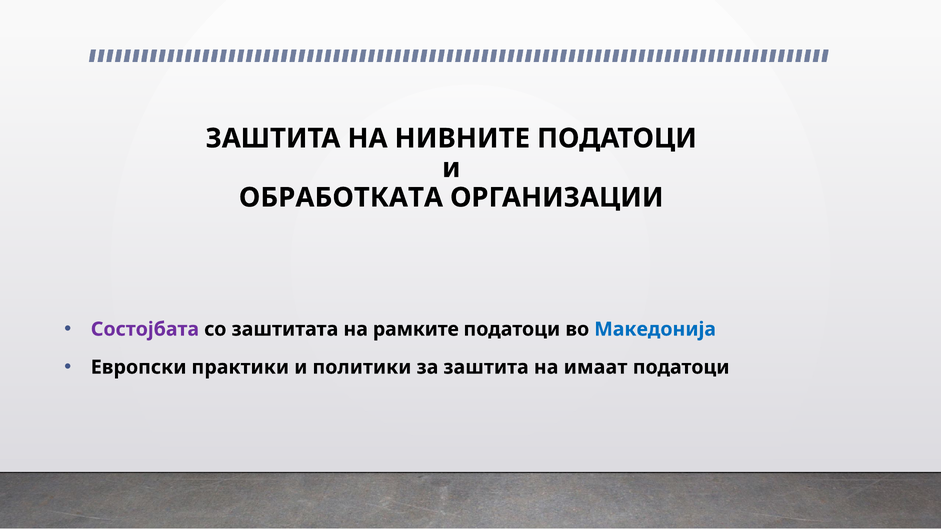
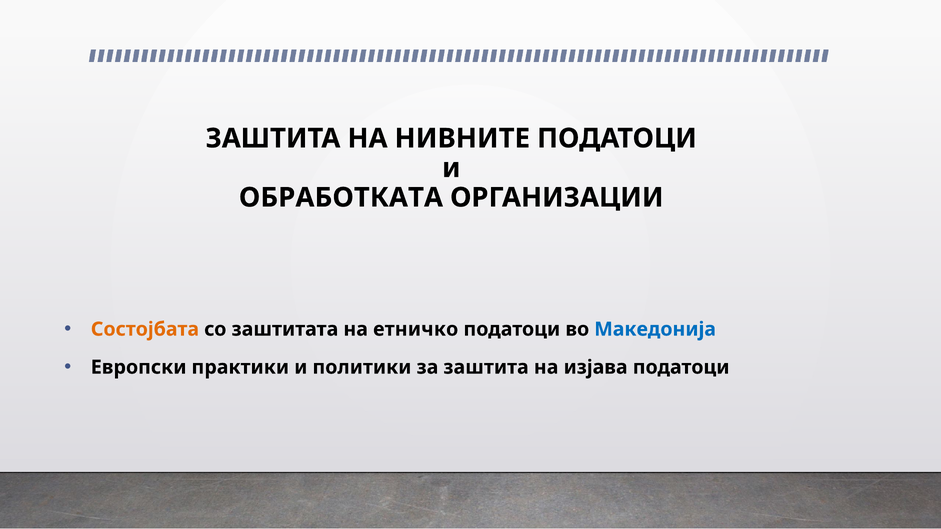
Состојбата colour: purple -> orange
рамките: рамките -> етничко
имаат: имаат -> изјава
